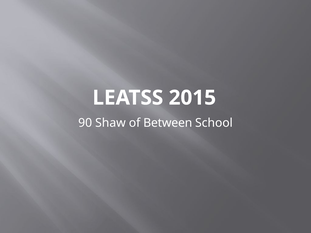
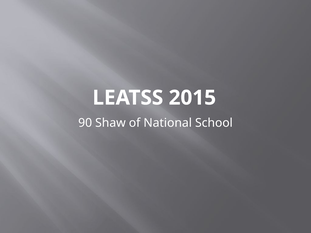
Between: Between -> National
